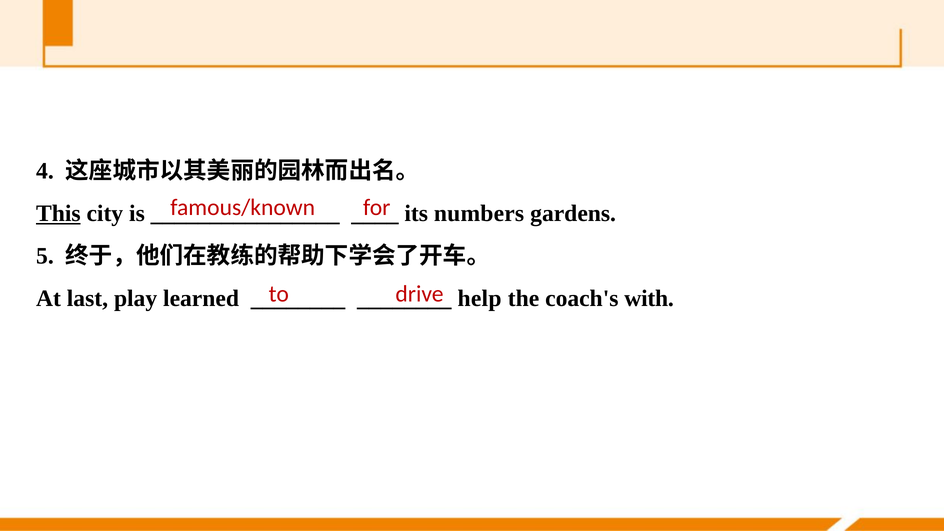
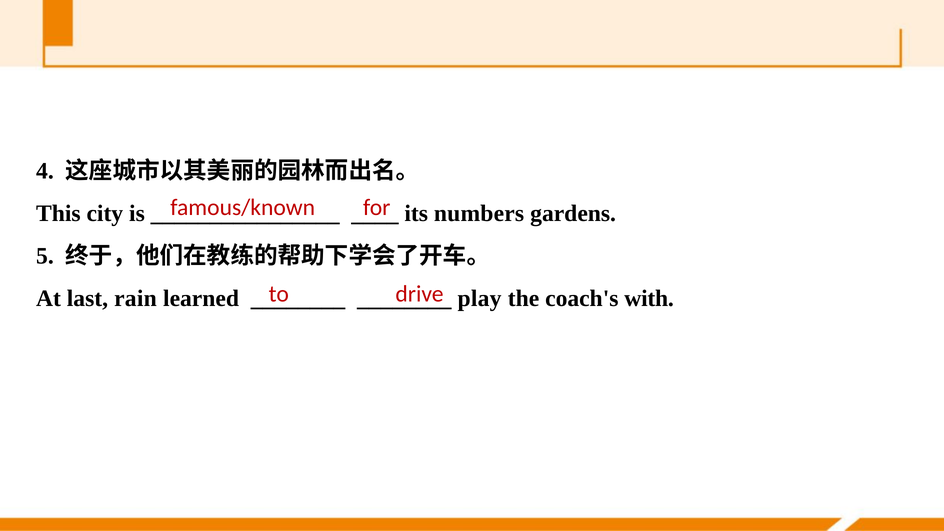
This underline: present -> none
play: play -> rain
help: help -> play
